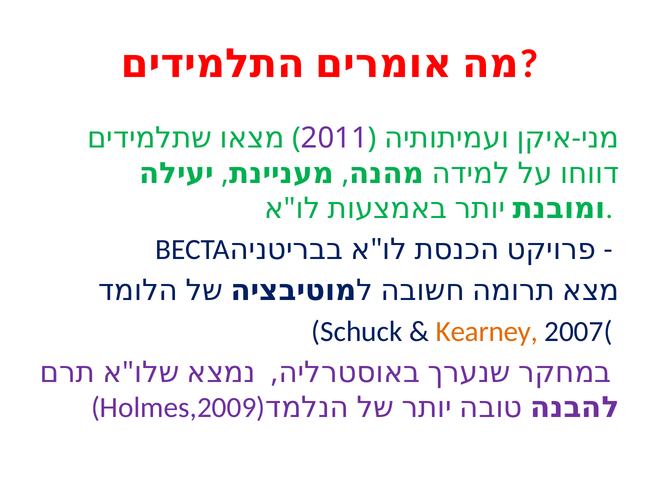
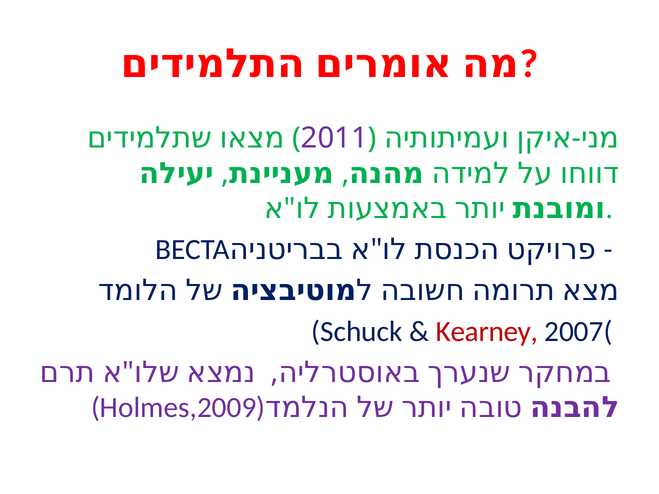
Kearney colour: orange -> red
